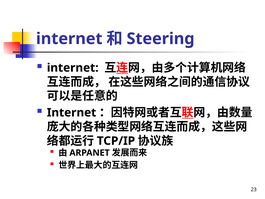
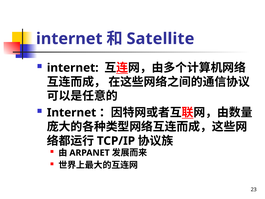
Steering: Steering -> Satellite
